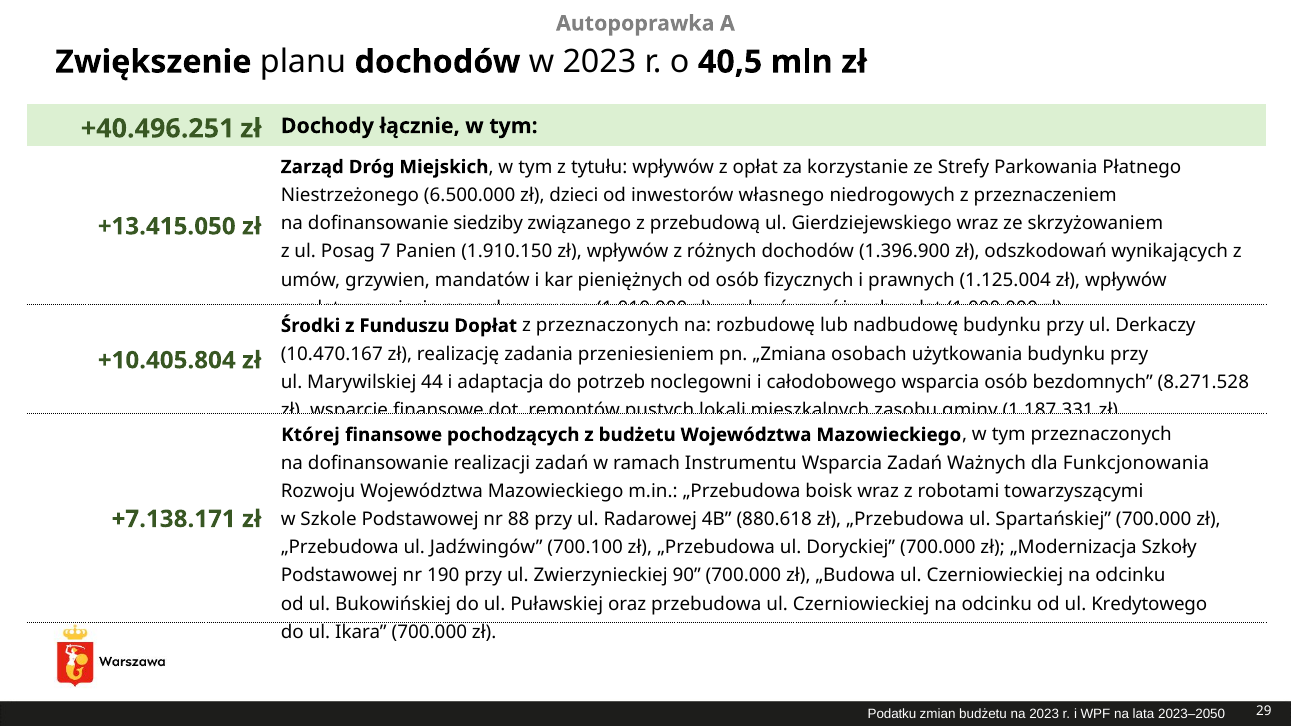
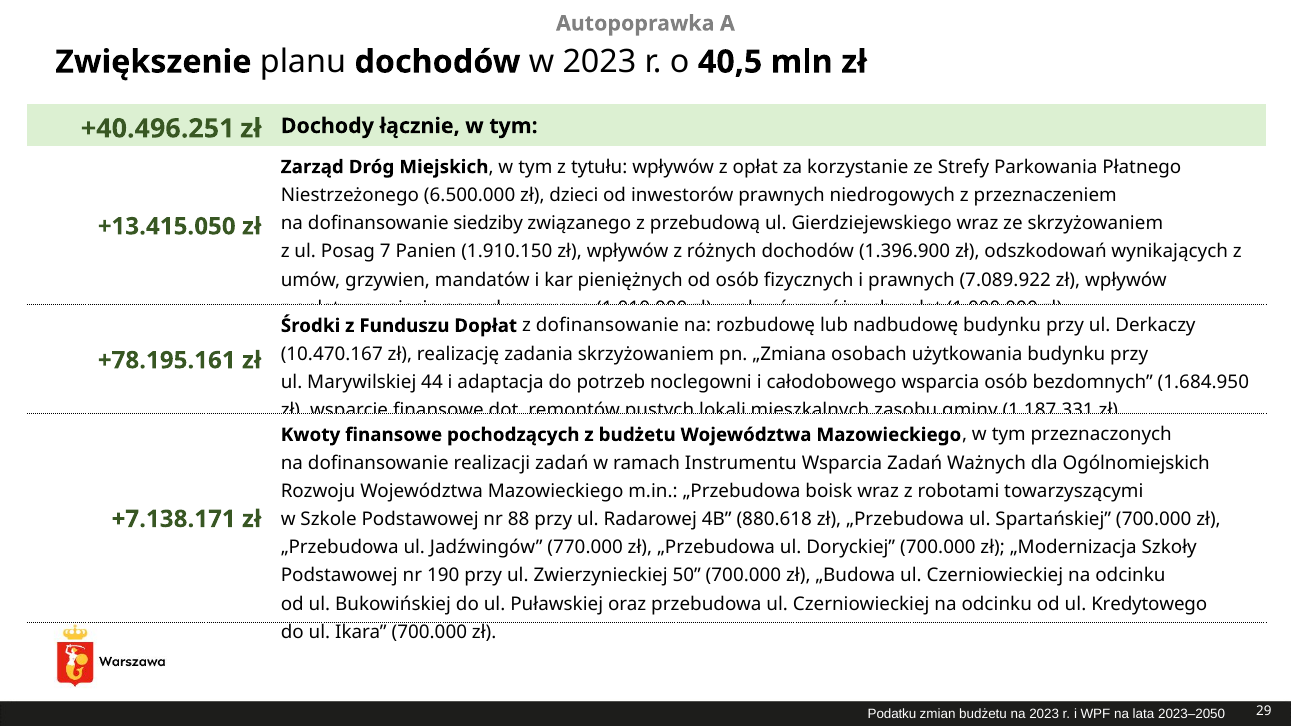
inwestorów własnego: własnego -> prawnych
1.125.004: 1.125.004 -> 7.089.922
z przeznaczonych: przeznaczonych -> dofinansowanie
zadania przeniesieniem: przeniesieniem -> skrzyżowaniem
+10.405.804: +10.405.804 -> +78.195.161
8.271.528: 8.271.528 -> 1.684.950
Której: Której -> Kwoty
Funkcjonowania: Funkcjonowania -> Ogólnomiejskich
700.100: 700.100 -> 770.000
90: 90 -> 50
